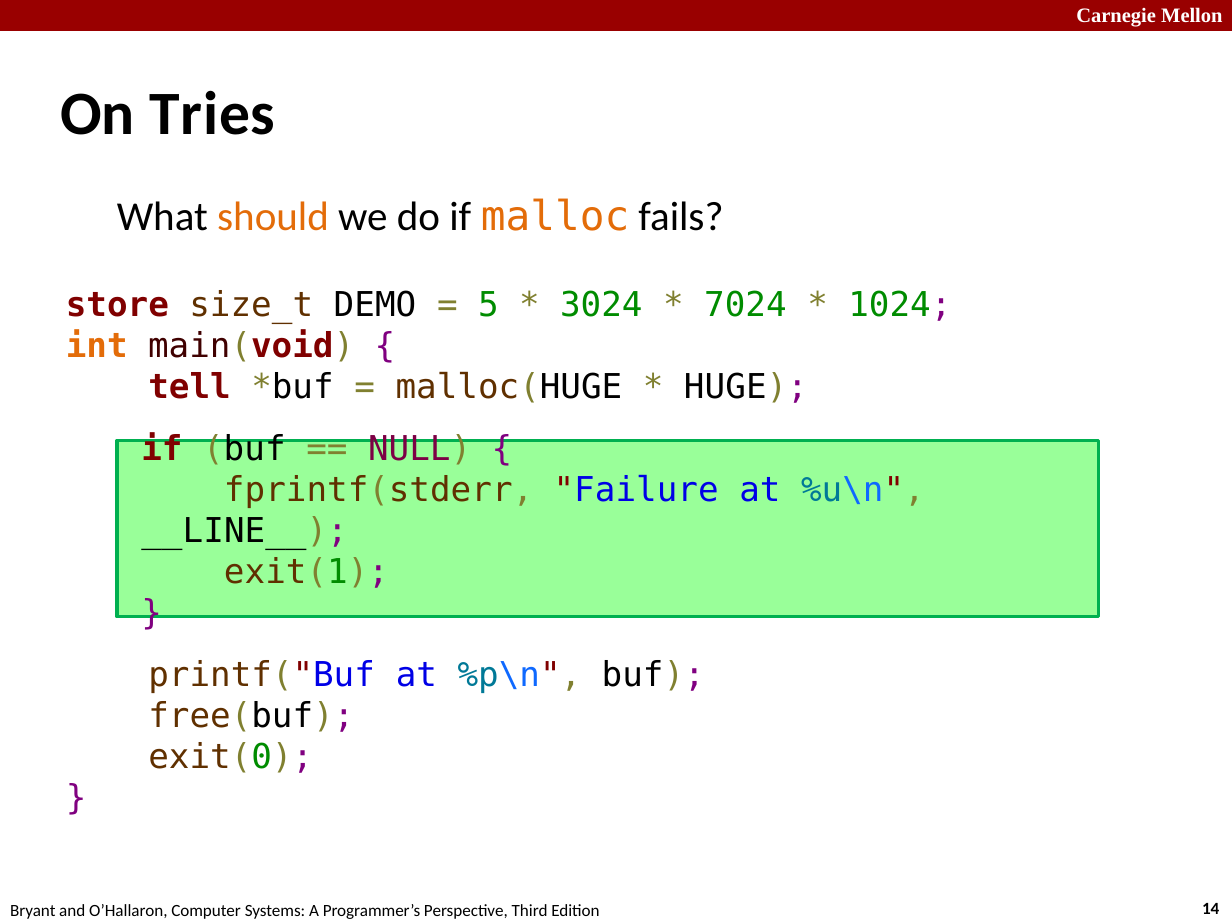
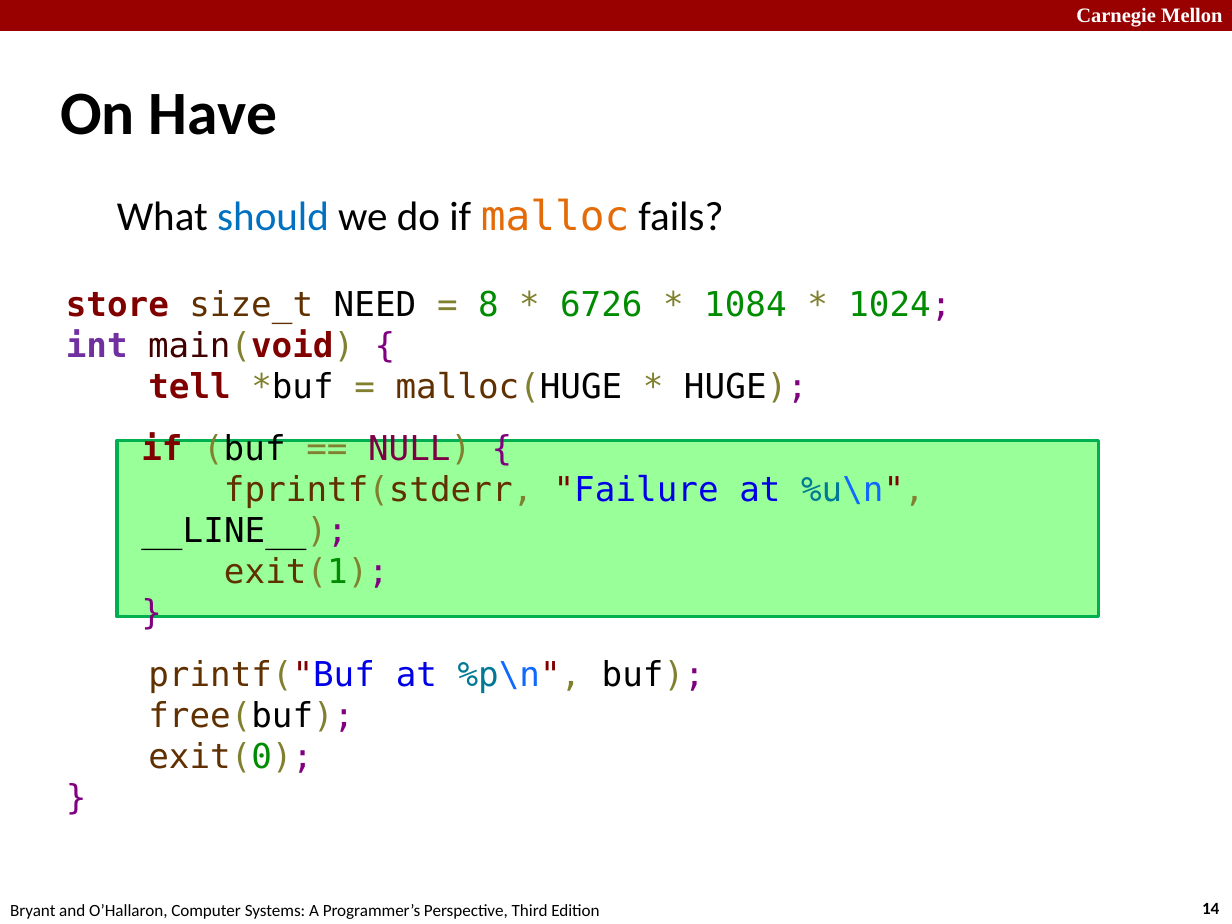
Tries: Tries -> Have
should colour: orange -> blue
DEMO: DEMO -> NEED
5: 5 -> 8
3024: 3024 -> 6726
7024: 7024 -> 1084
int colour: orange -> purple
